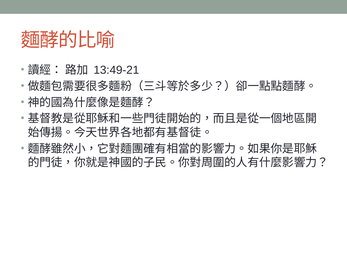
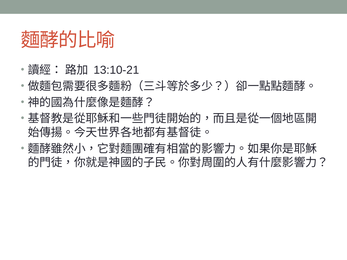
13:49-21: 13:49-21 -> 13:10-21
